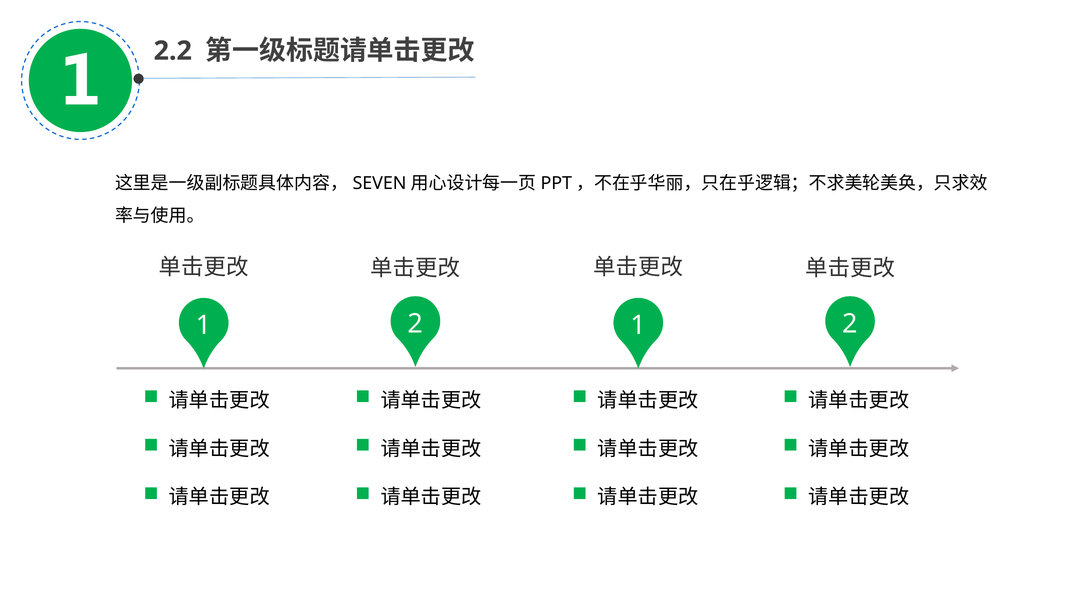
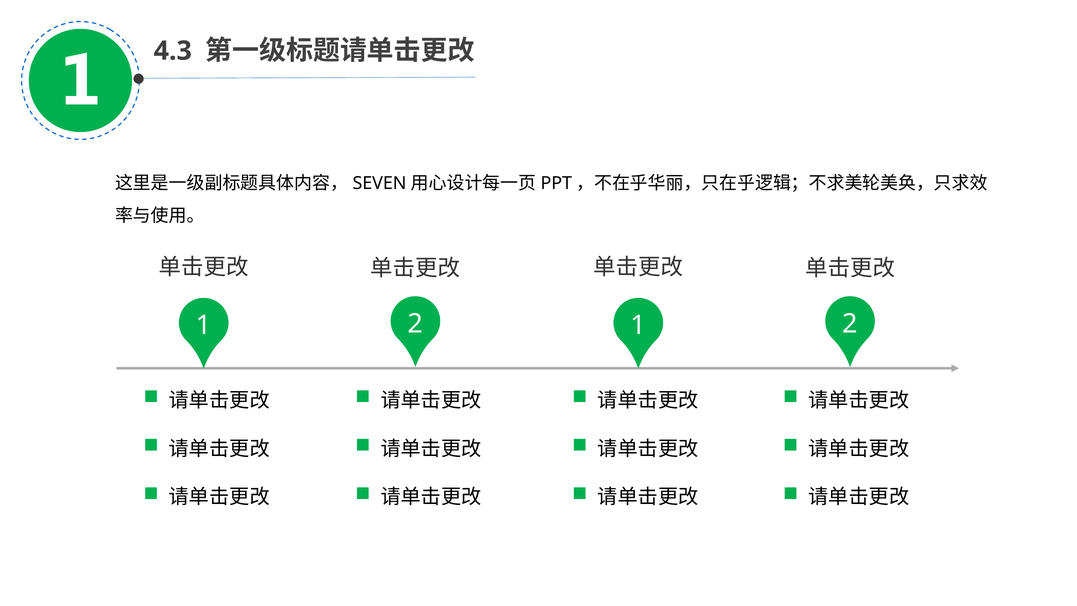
2.2: 2.2 -> 4.3
